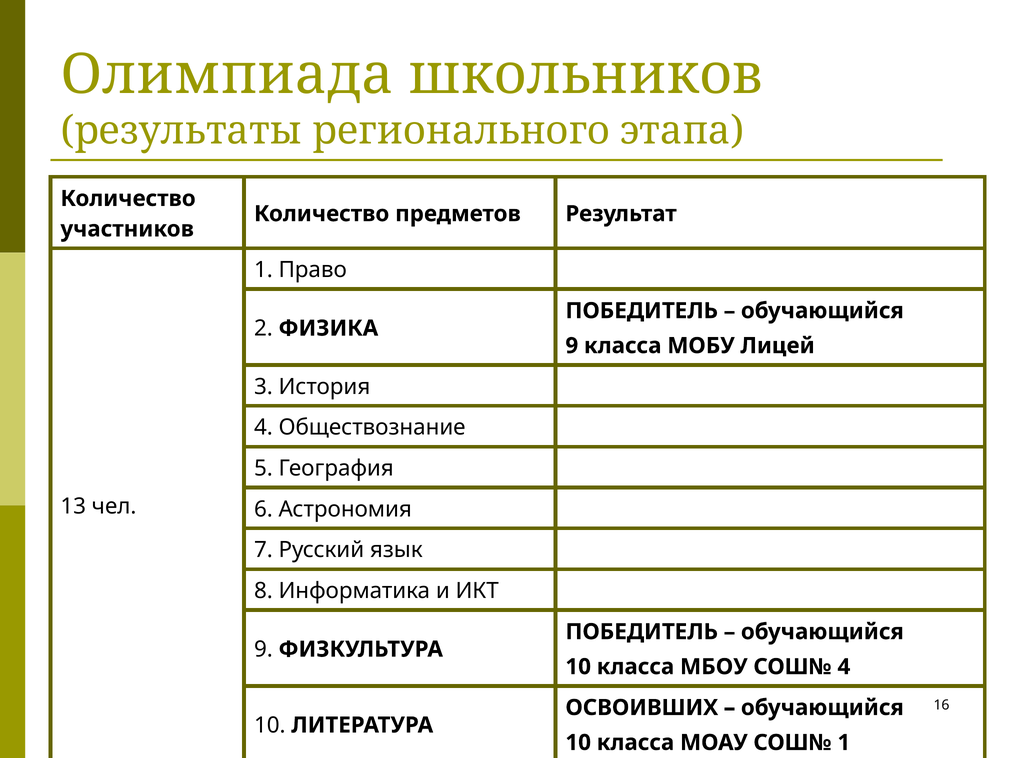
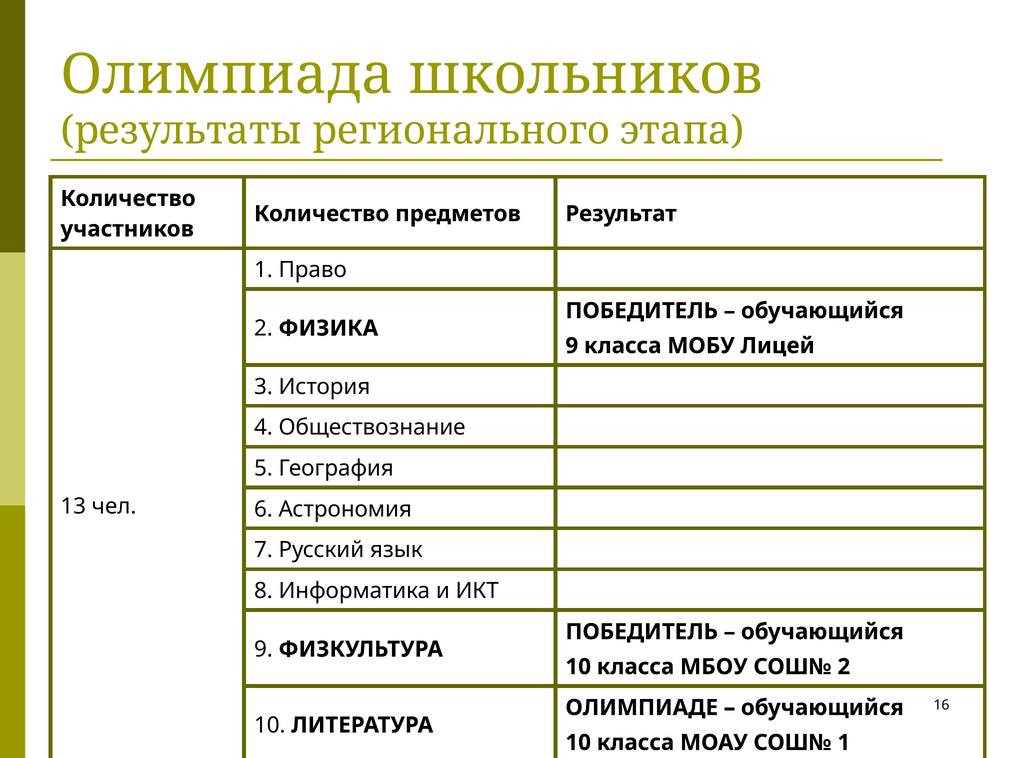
СОШ№ 4: 4 -> 2
ОСВОИВШИХ: ОСВОИВШИХ -> ОЛИМПИАДЕ
